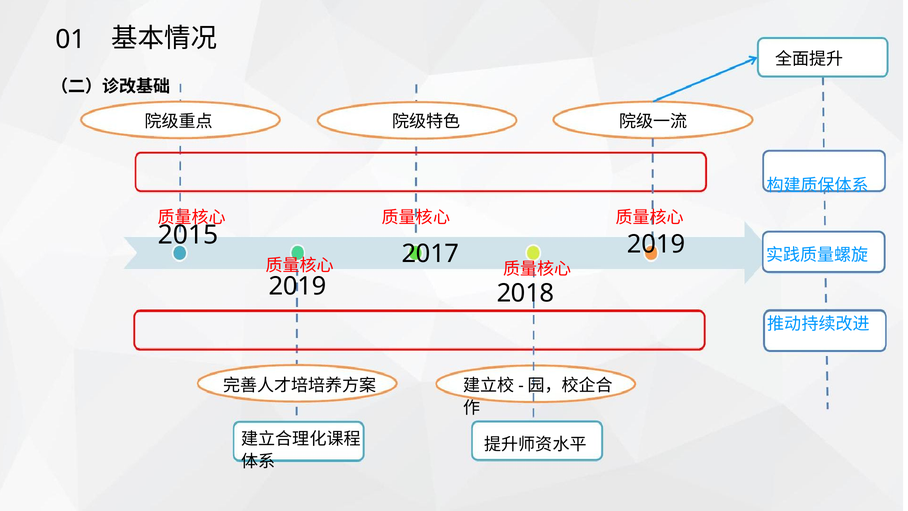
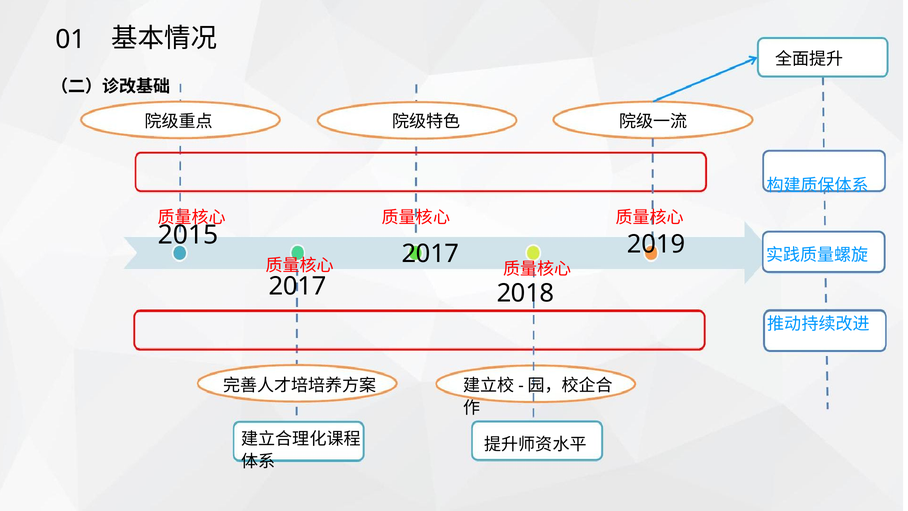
2019 at (297, 286): 2019 -> 2017
